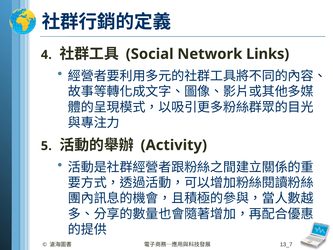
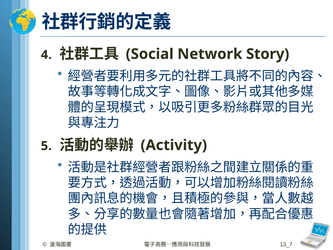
Links: Links -> Story
